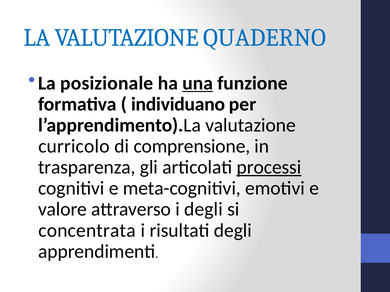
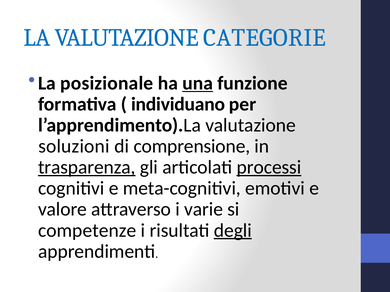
QUADERNO: QUADERNO -> CATEGORIE
curricolo: curricolo -> soluzioni
trasparenza underline: none -> present
i degli: degli -> varie
concentrata: concentrata -> competenze
degli at (233, 231) underline: none -> present
